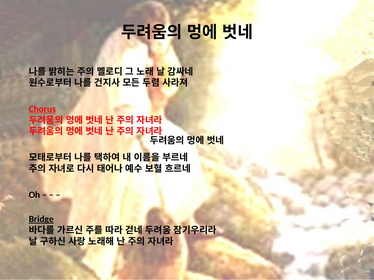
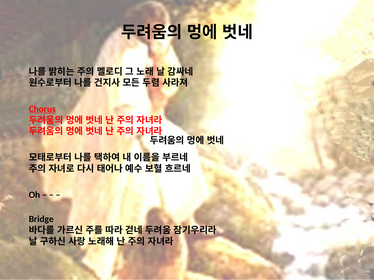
Bridge underline: present -> none
